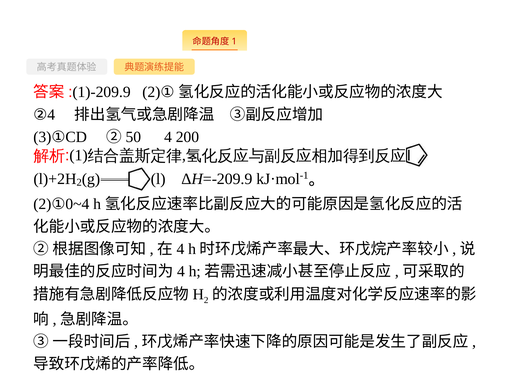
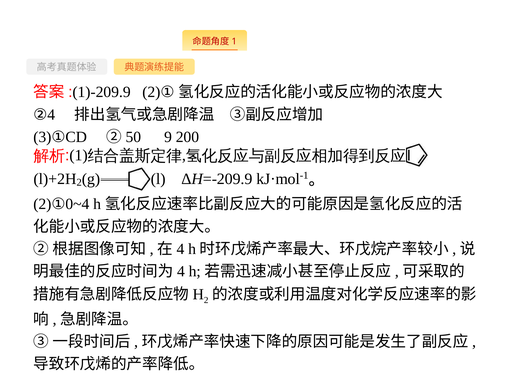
4: 4 -> 9
